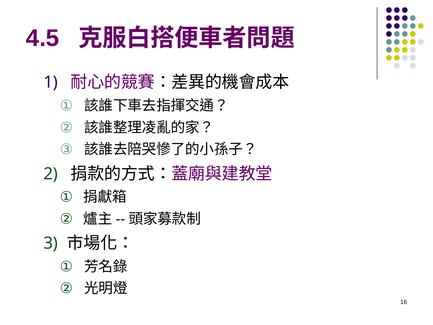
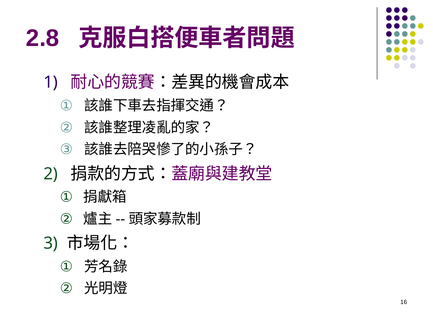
4.5: 4.5 -> 2.8
